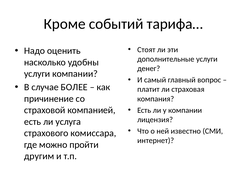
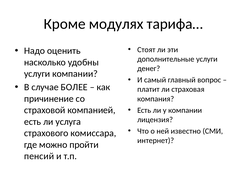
событий: событий -> модулях
другим: другим -> пенсий
